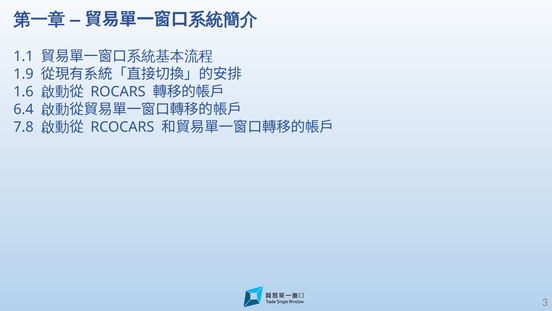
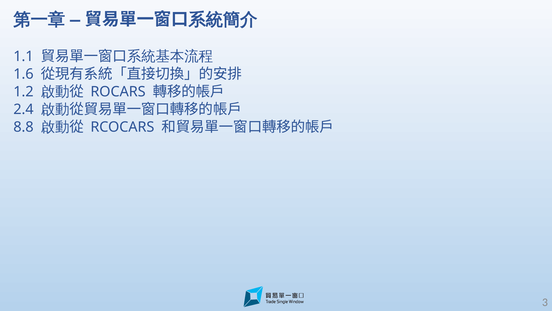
1.9: 1.9 -> 1.6
1.6: 1.6 -> 1.2
6.4: 6.4 -> 2.4
7.8: 7.8 -> 8.8
